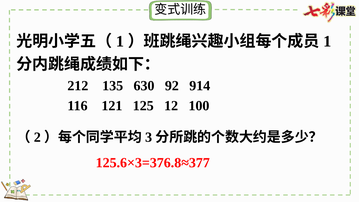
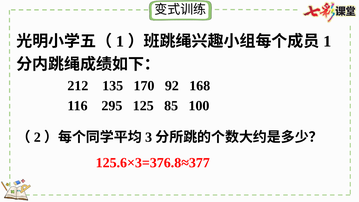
630: 630 -> 170
914: 914 -> 168
121: 121 -> 295
12: 12 -> 85
